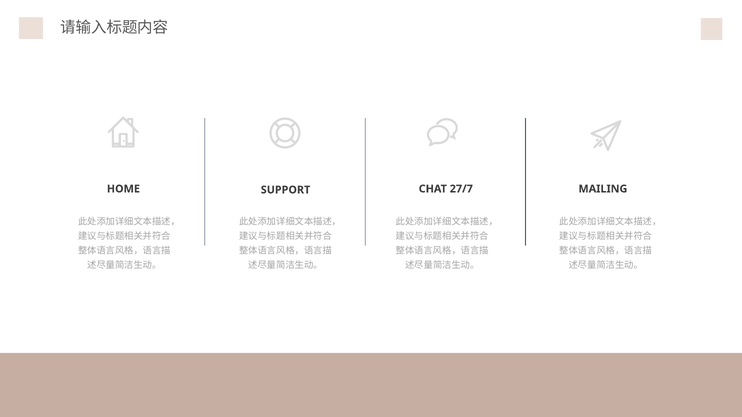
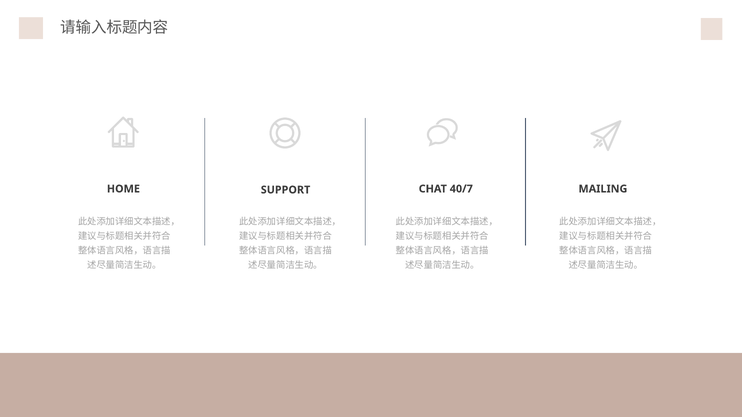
27/7: 27/7 -> 40/7
